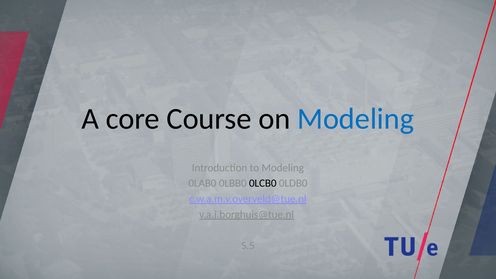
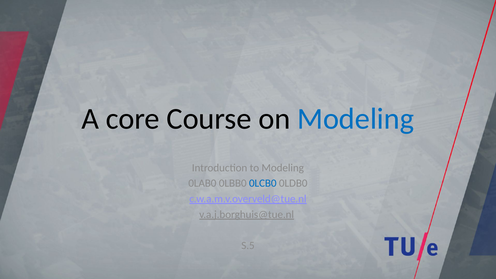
0LCB0 colour: black -> blue
